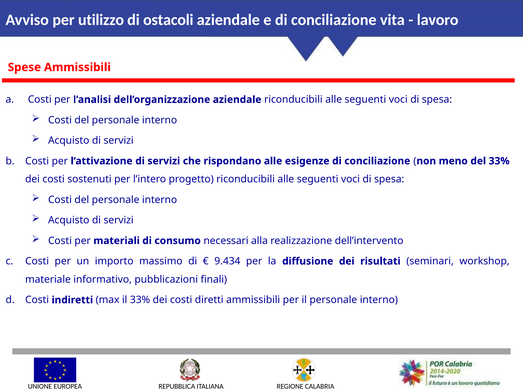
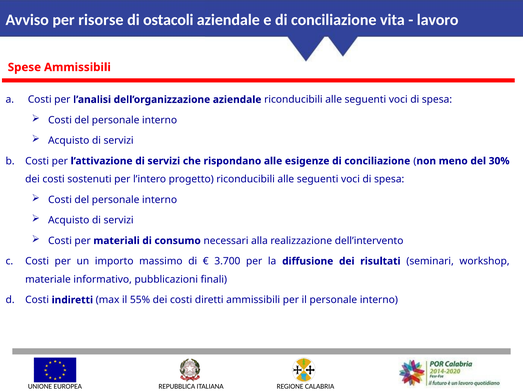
utilizzo: utilizzo -> risorse
del 33%: 33% -> 30%
9.434: 9.434 -> 3.700
il 33%: 33% -> 55%
